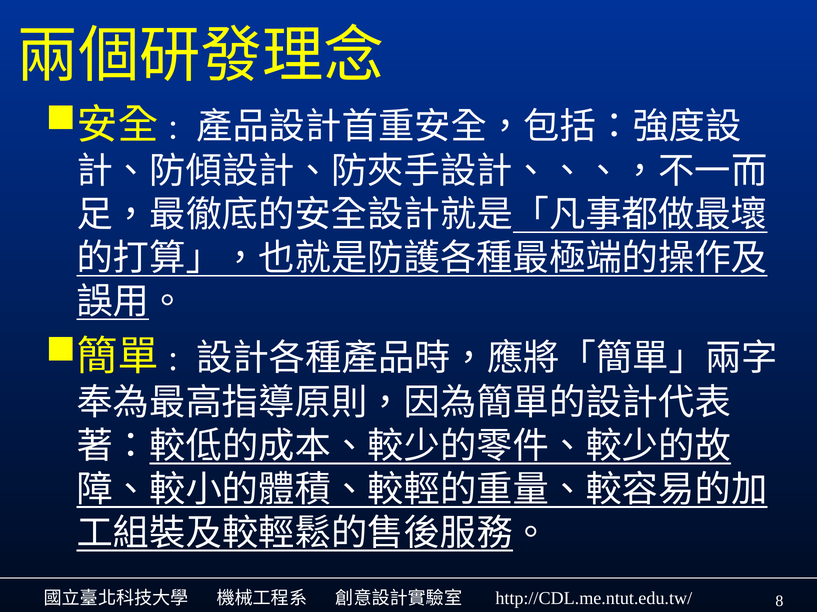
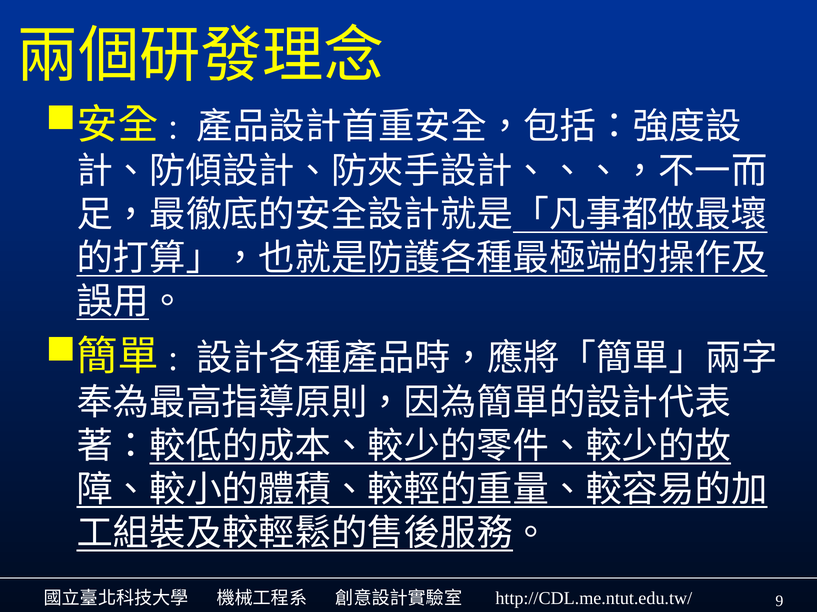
8: 8 -> 9
